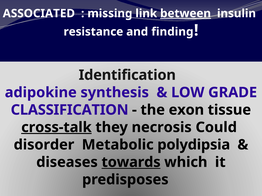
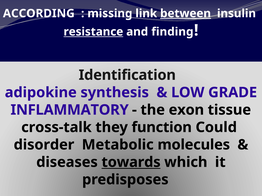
ASSOCIATED: ASSOCIATED -> ACCORDING
resistance underline: none -> present
CLASSIFICATION: CLASSIFICATION -> INFLAMMATORY
cross-talk underline: present -> none
necrosis: necrosis -> function
polydipsia: polydipsia -> molecules
